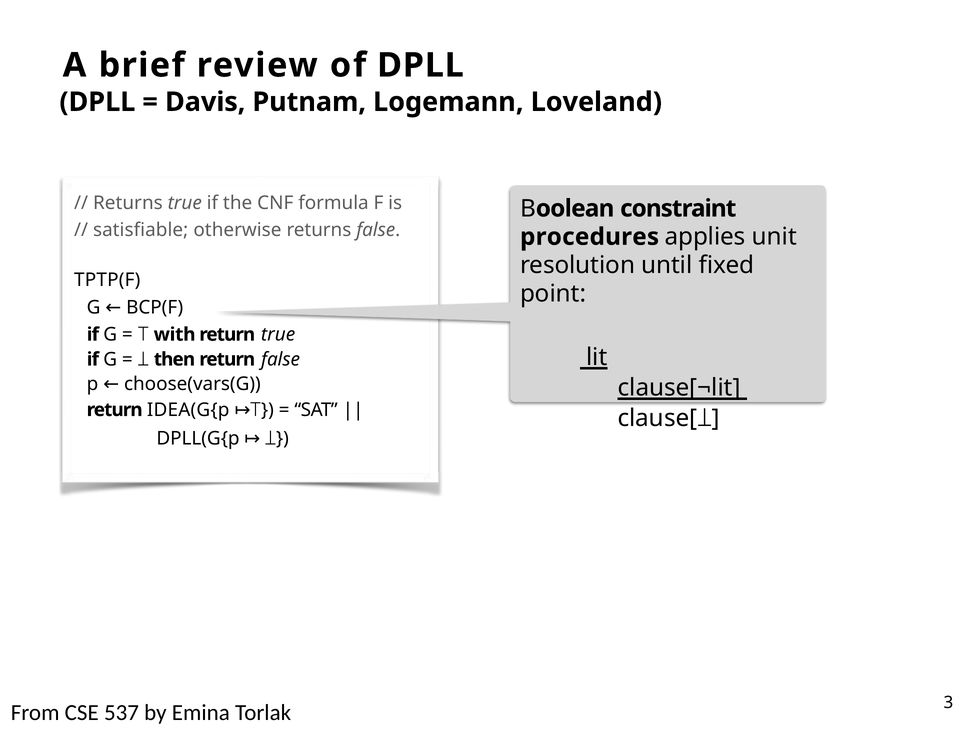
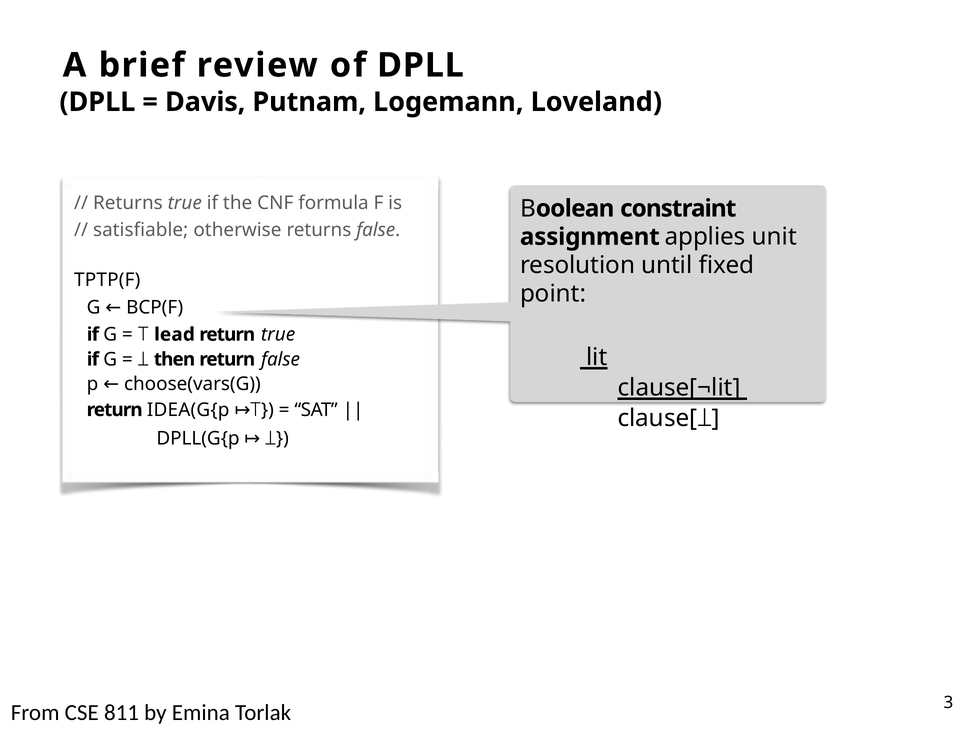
procedures: procedures -> assignment
with: with -> lead
537: 537 -> 811
